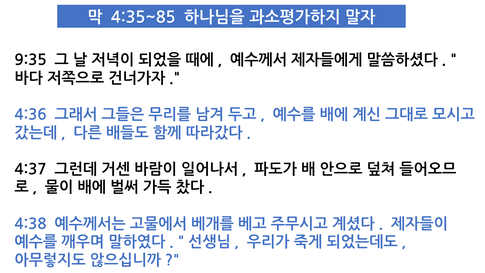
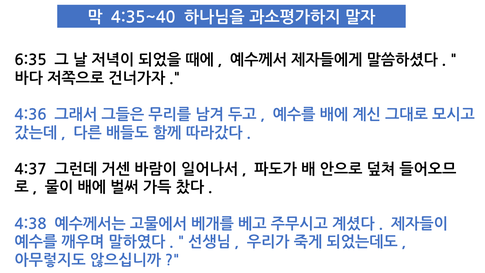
4:35~85: 4:35~85 -> 4:35~40
9:35: 9:35 -> 6:35
